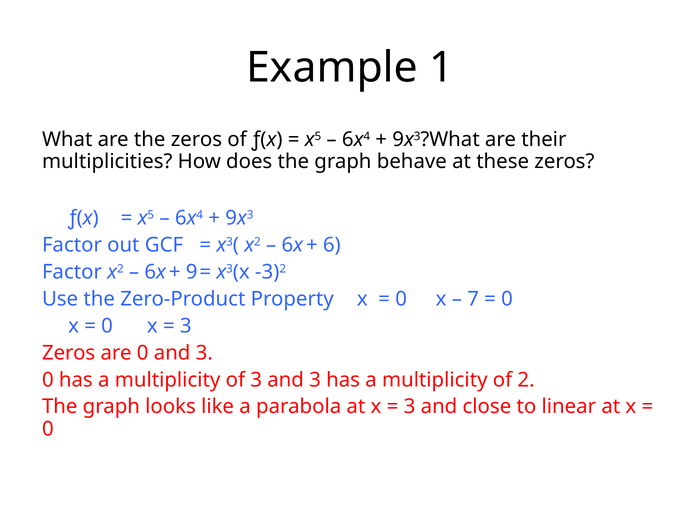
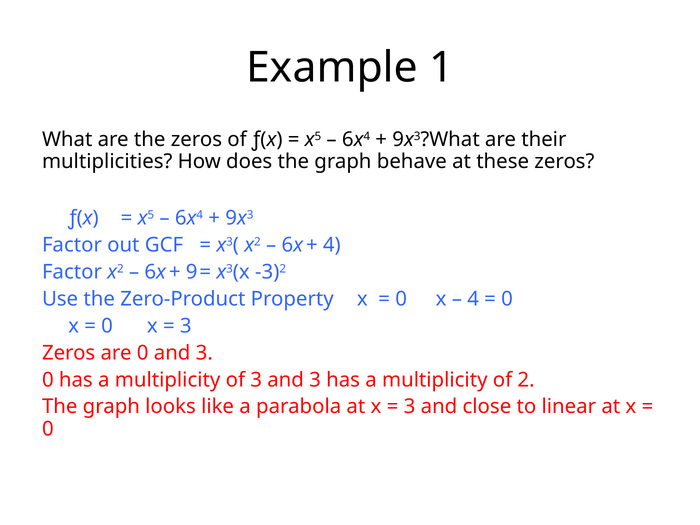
6 at (332, 245): 6 -> 4
7 at (473, 299): 7 -> 4
